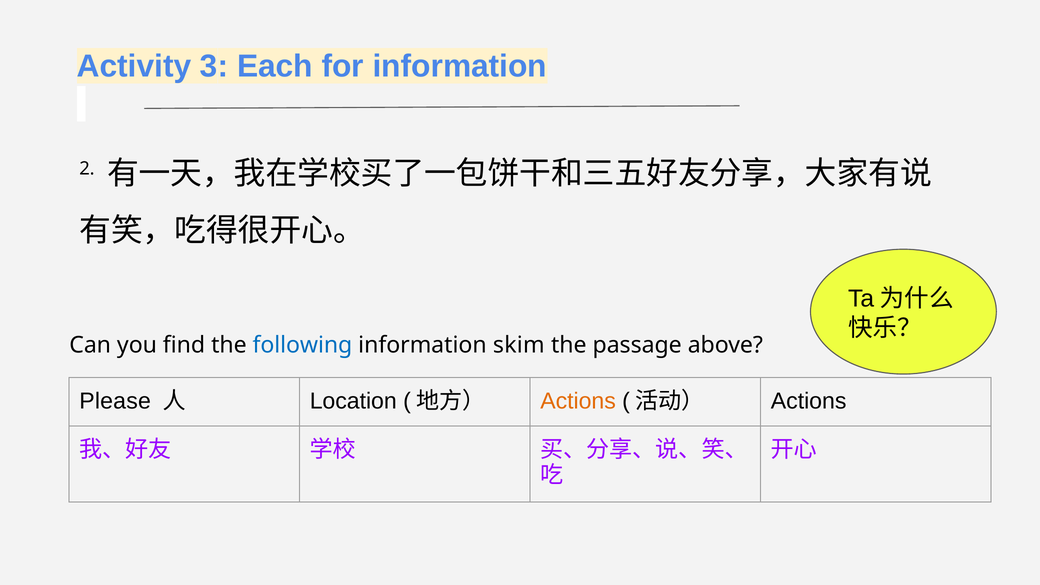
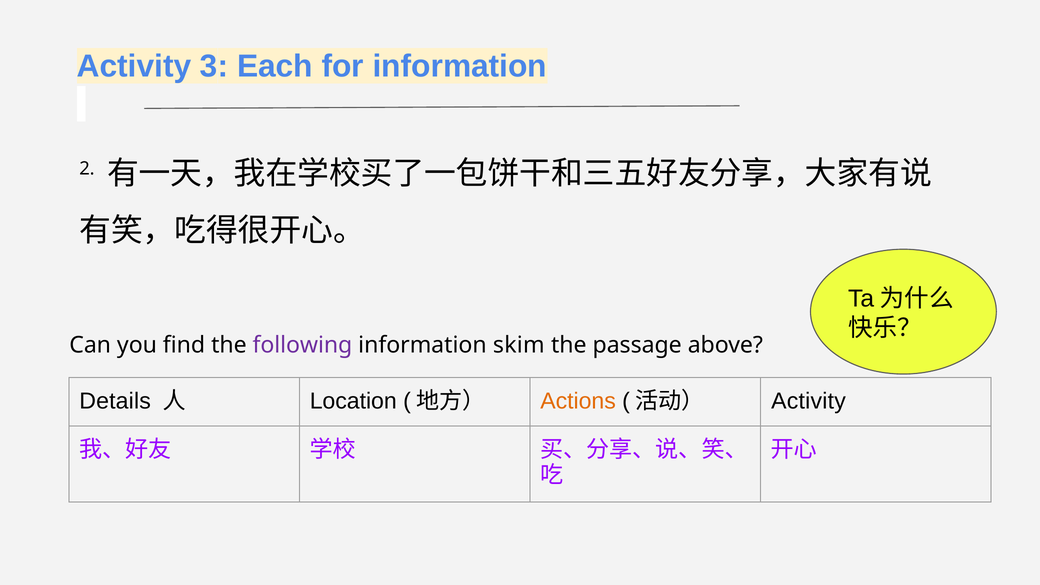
following colour: blue -> purple
Please: Please -> Details
Actions at (809, 401): Actions -> Activity
